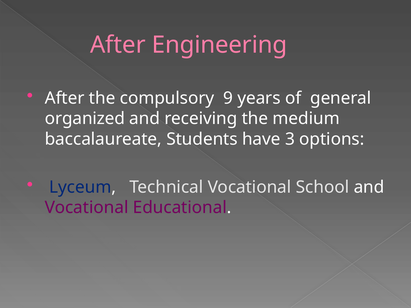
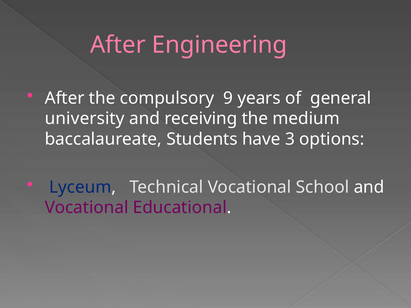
organized: organized -> university
